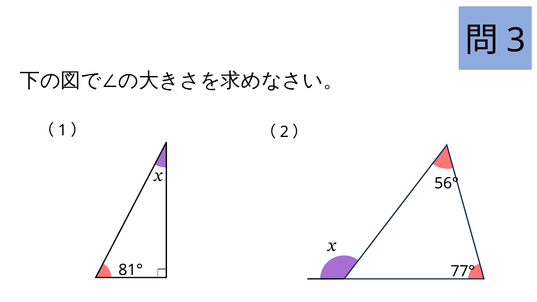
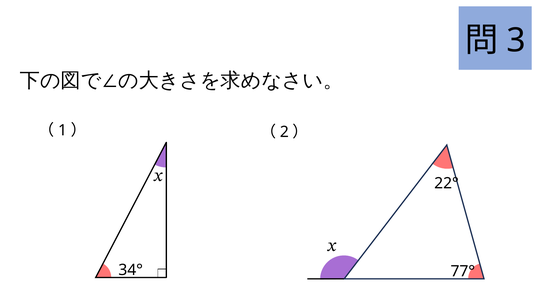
56°: 56° -> 22°
81°: 81° -> 34°
